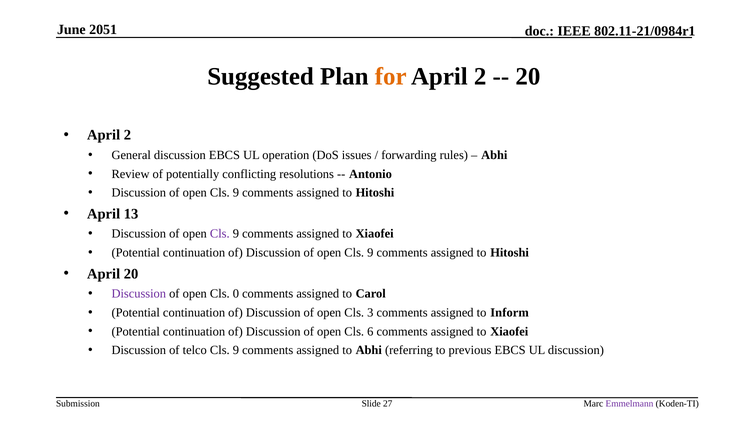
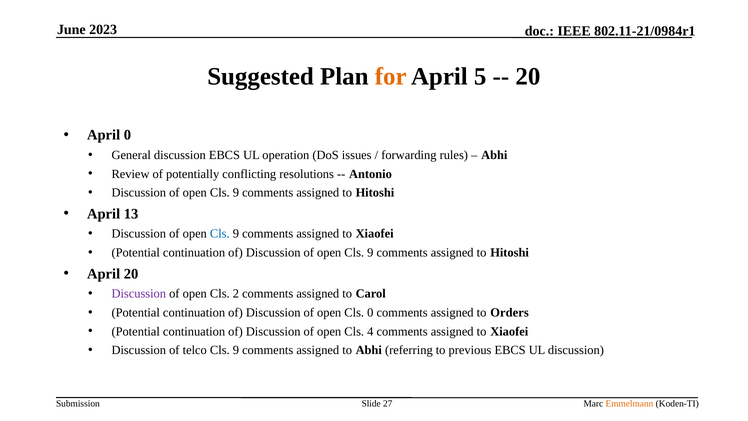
2051: 2051 -> 2023
2 at (480, 76): 2 -> 5
2 at (127, 135): 2 -> 0
Cls at (220, 234) colour: purple -> blue
0: 0 -> 2
Cls 3: 3 -> 0
Inform: Inform -> Orders
6: 6 -> 4
Emmelmann colour: purple -> orange
